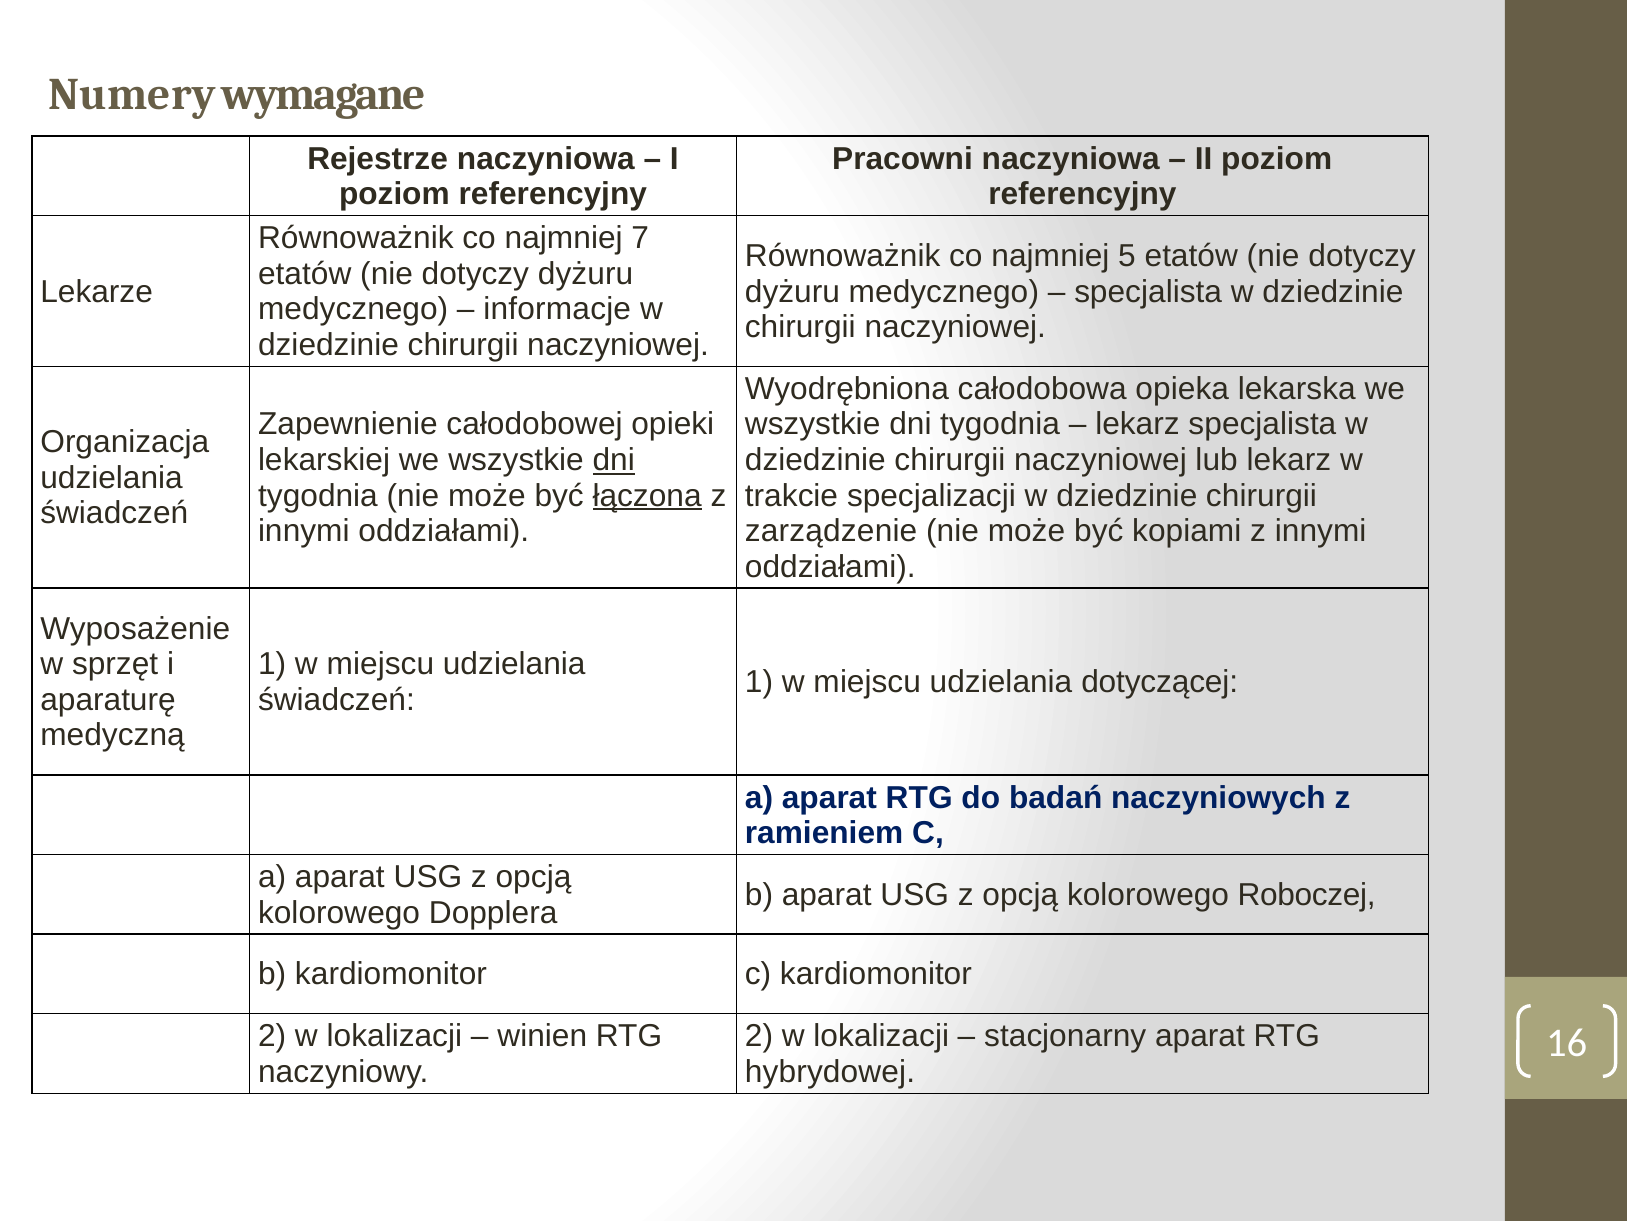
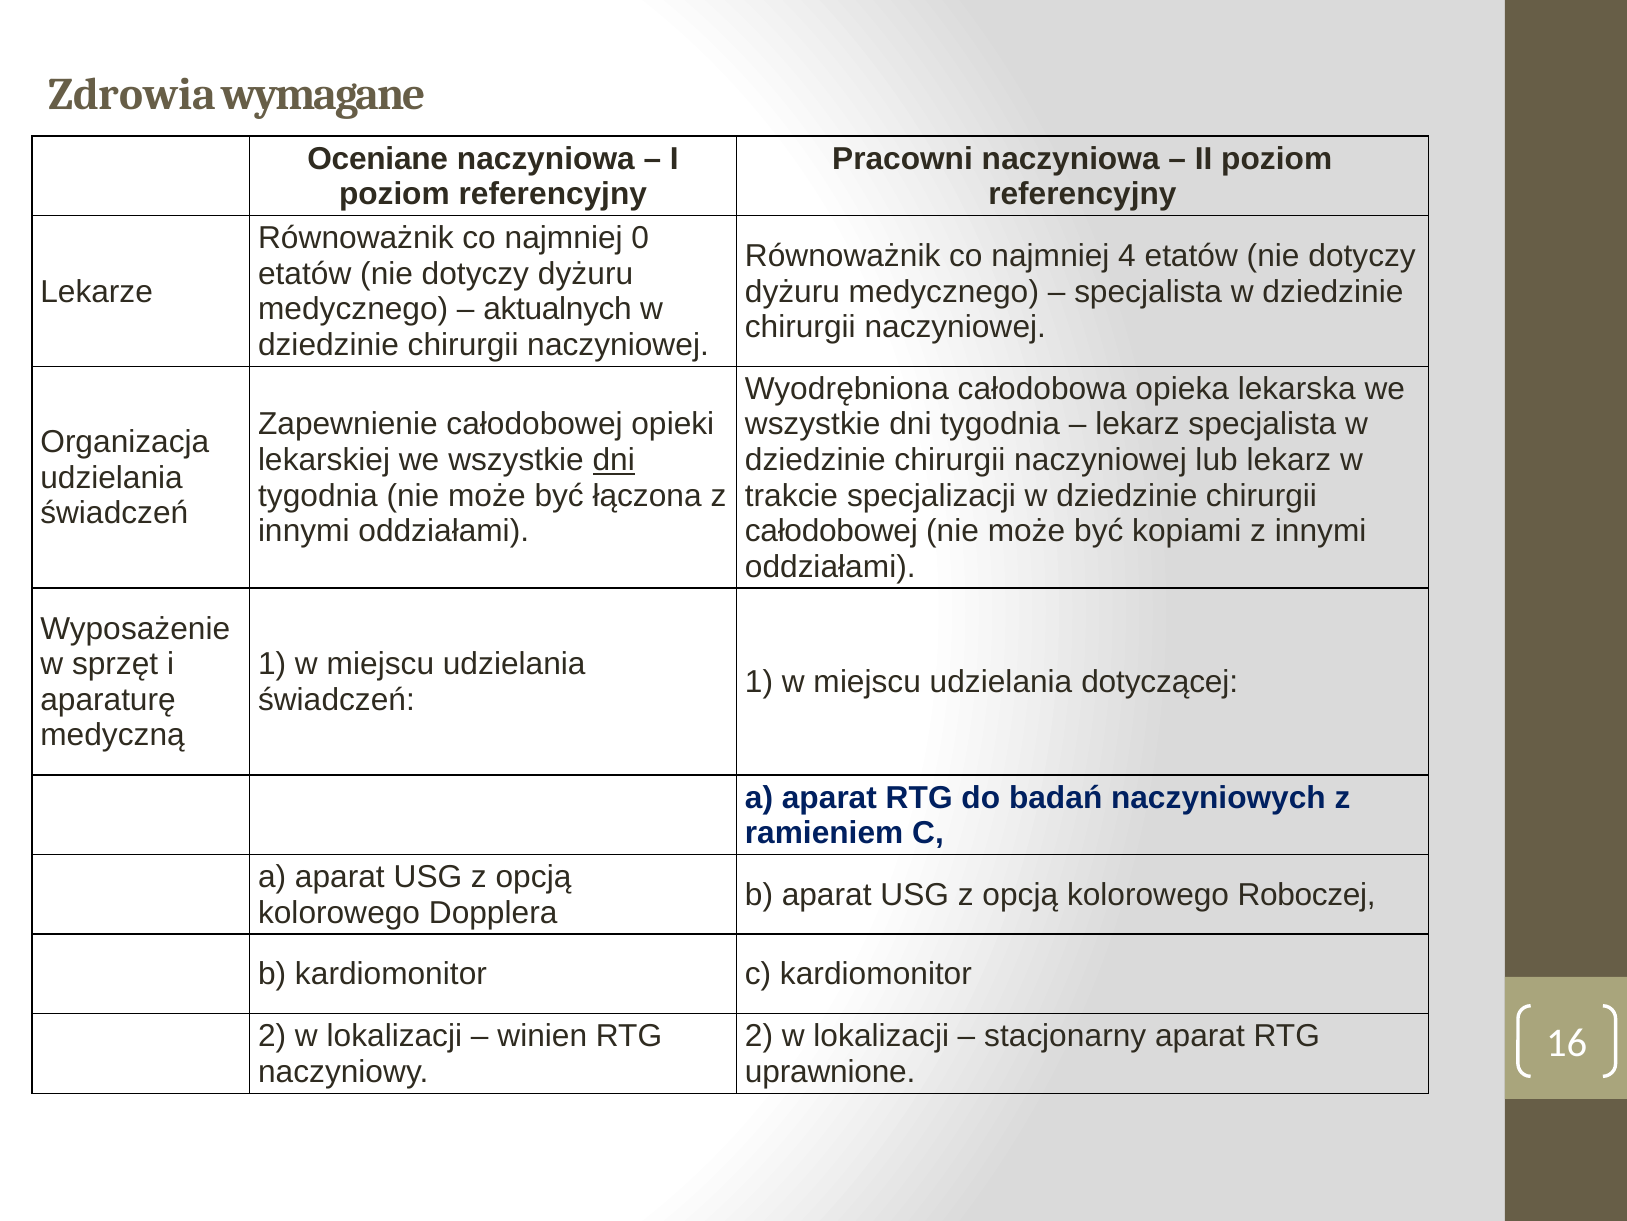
Numery: Numery -> Zdrowia
Rejestrze: Rejestrze -> Oceniane
7: 7 -> 0
5: 5 -> 4
informacje: informacje -> aktualnych
łączona underline: present -> none
zarządzenie at (831, 531): zarządzenie -> całodobowej
hybrydowej: hybrydowej -> uprawnione
